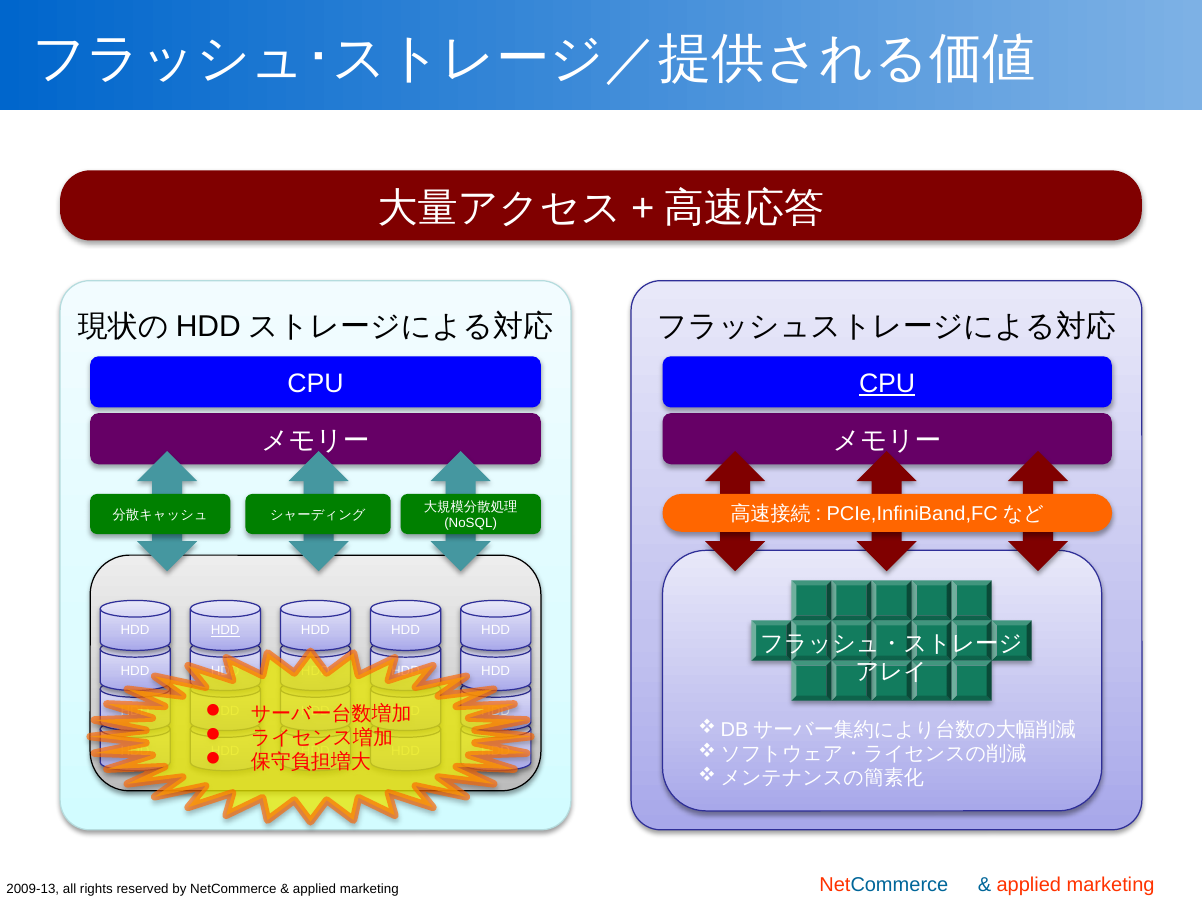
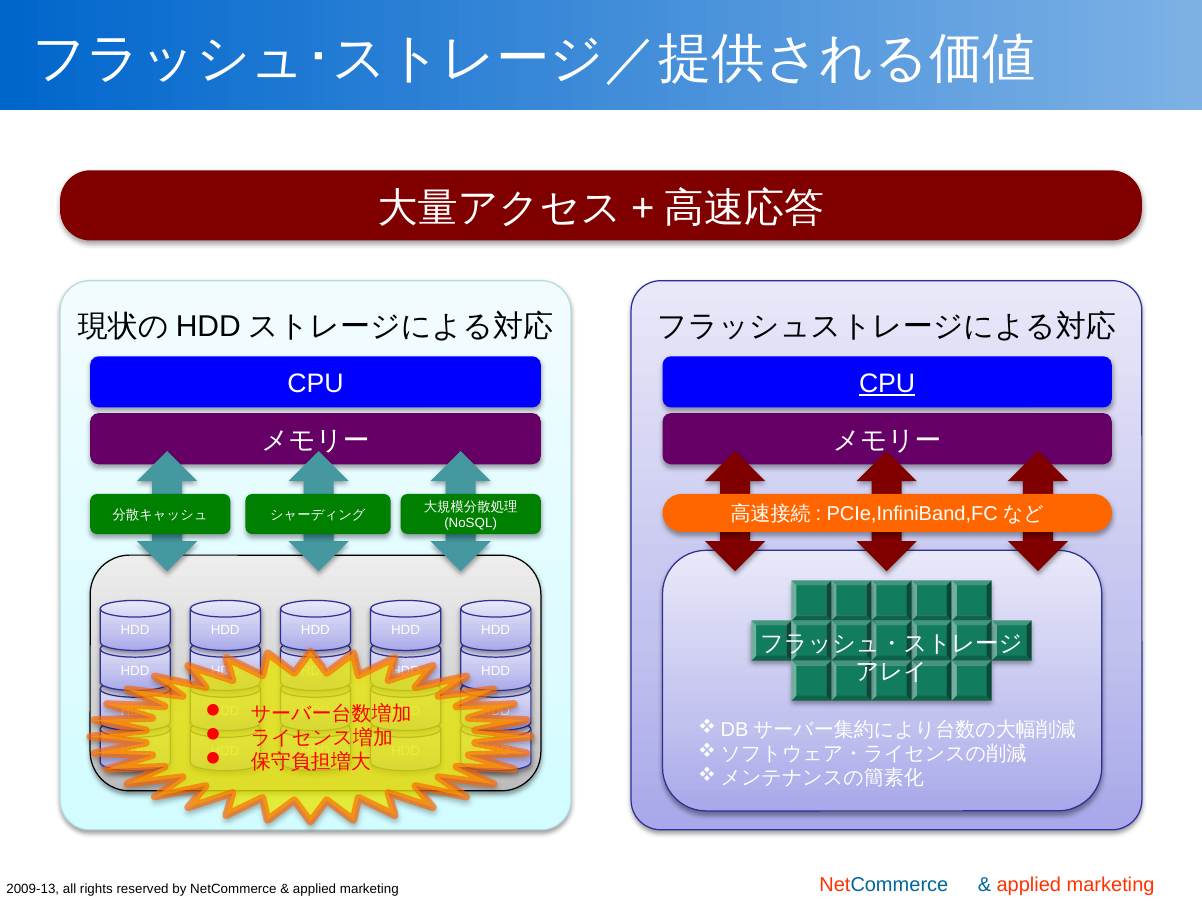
HDD at (225, 630) underline: present -> none
